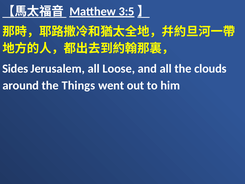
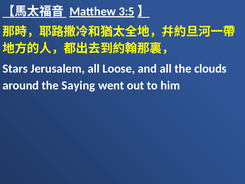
Sides: Sides -> Stars
Things: Things -> Saying
